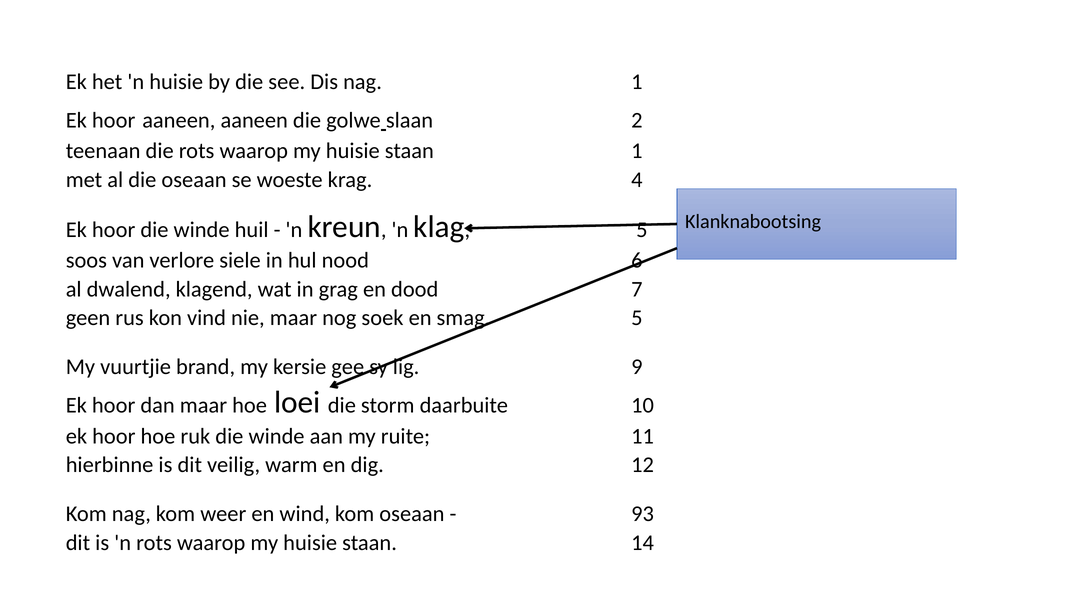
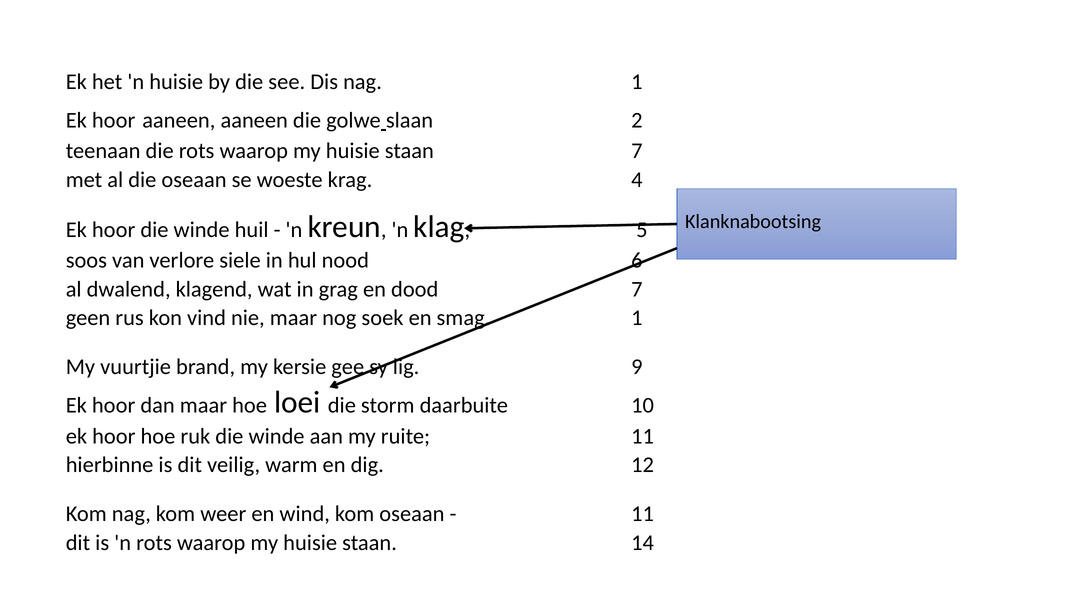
staan 1: 1 -> 7
smag 5: 5 -> 1
93 at (643, 514): 93 -> 11
